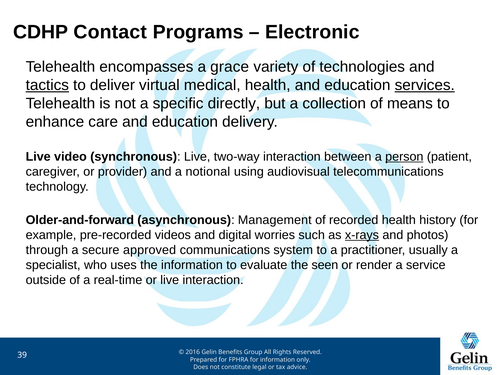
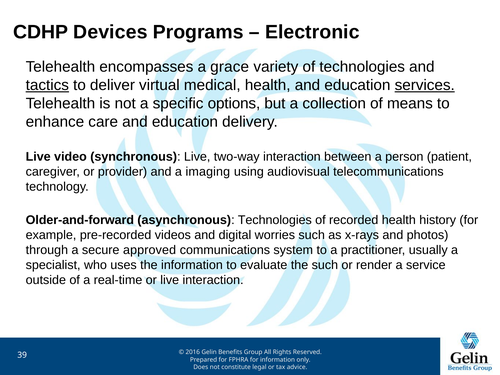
Contact: Contact -> Devices
directly: directly -> options
person underline: present -> none
notional: notional -> imaging
asynchronous Management: Management -> Technologies
x-rays underline: present -> none
the seen: seen -> such
